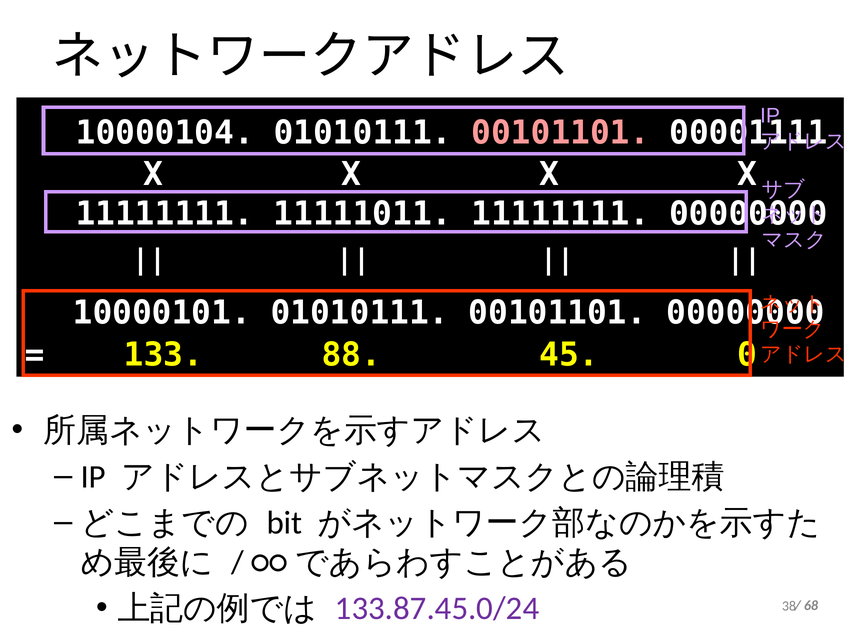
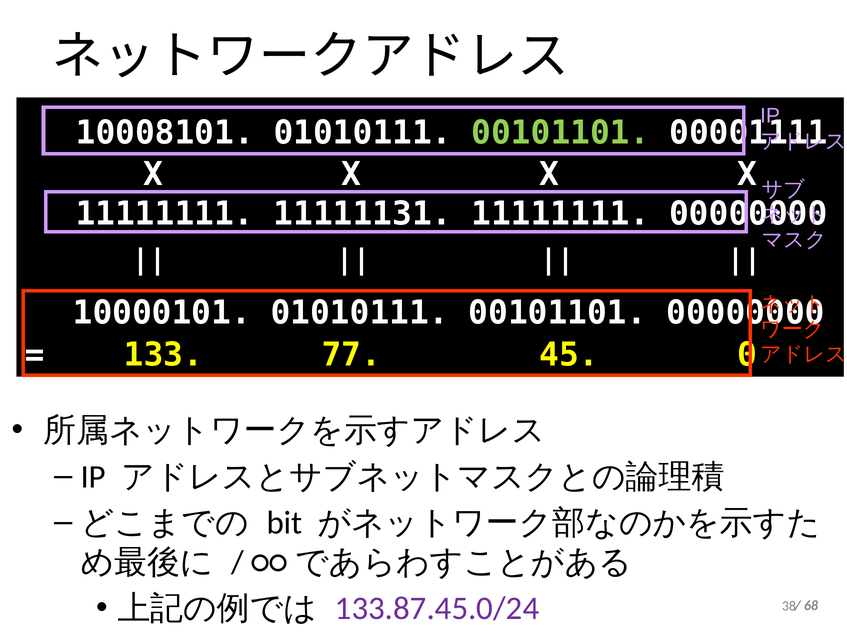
10000104: 10000104 -> 10008101
00101101 at (560, 133) colour: pink -> light green
11111011: 11111011 -> 11111131
88: 88 -> 77
